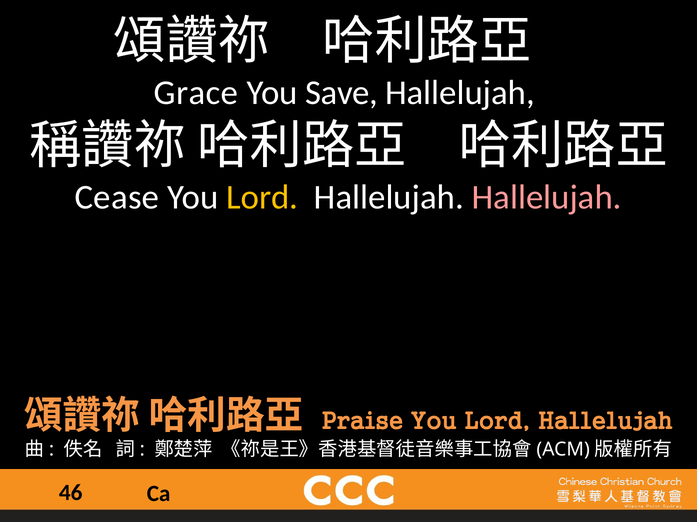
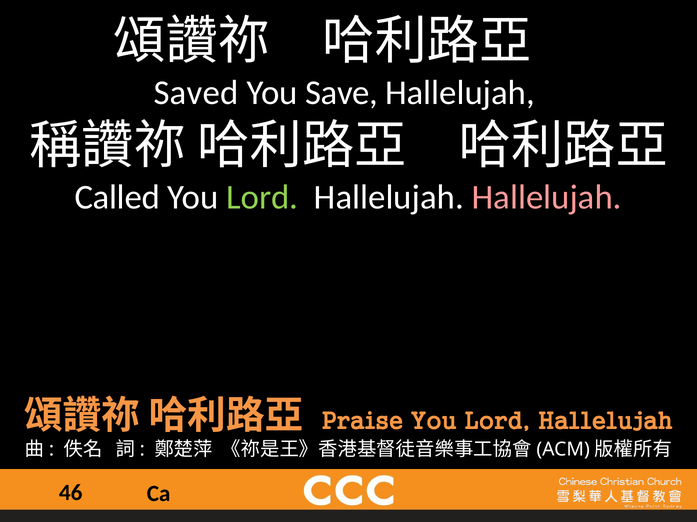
Grace: Grace -> Saved
Cease: Cease -> Called
Lord at (262, 197) colour: yellow -> light green
